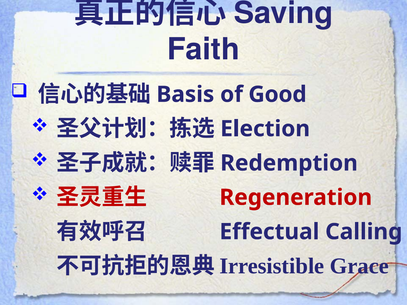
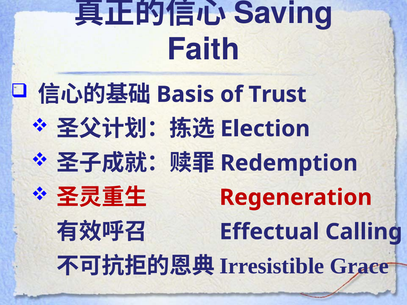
Good: Good -> Trust
